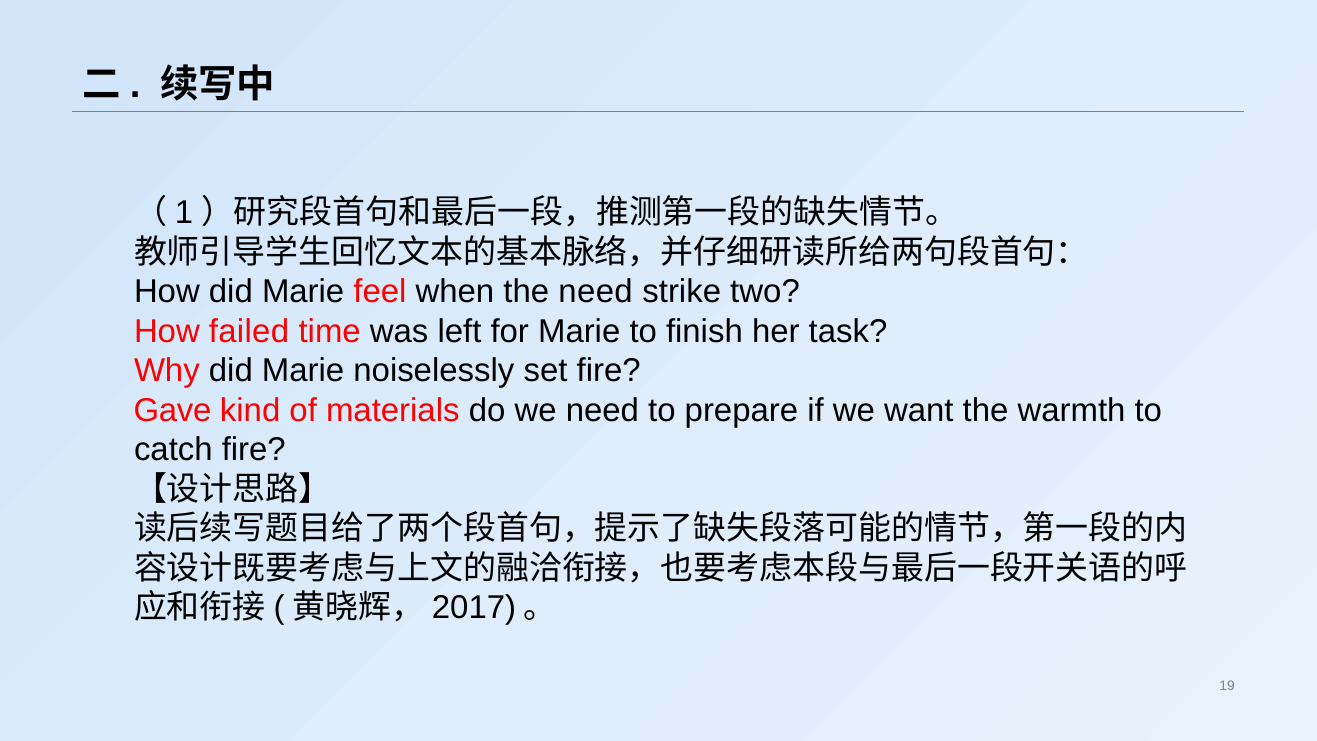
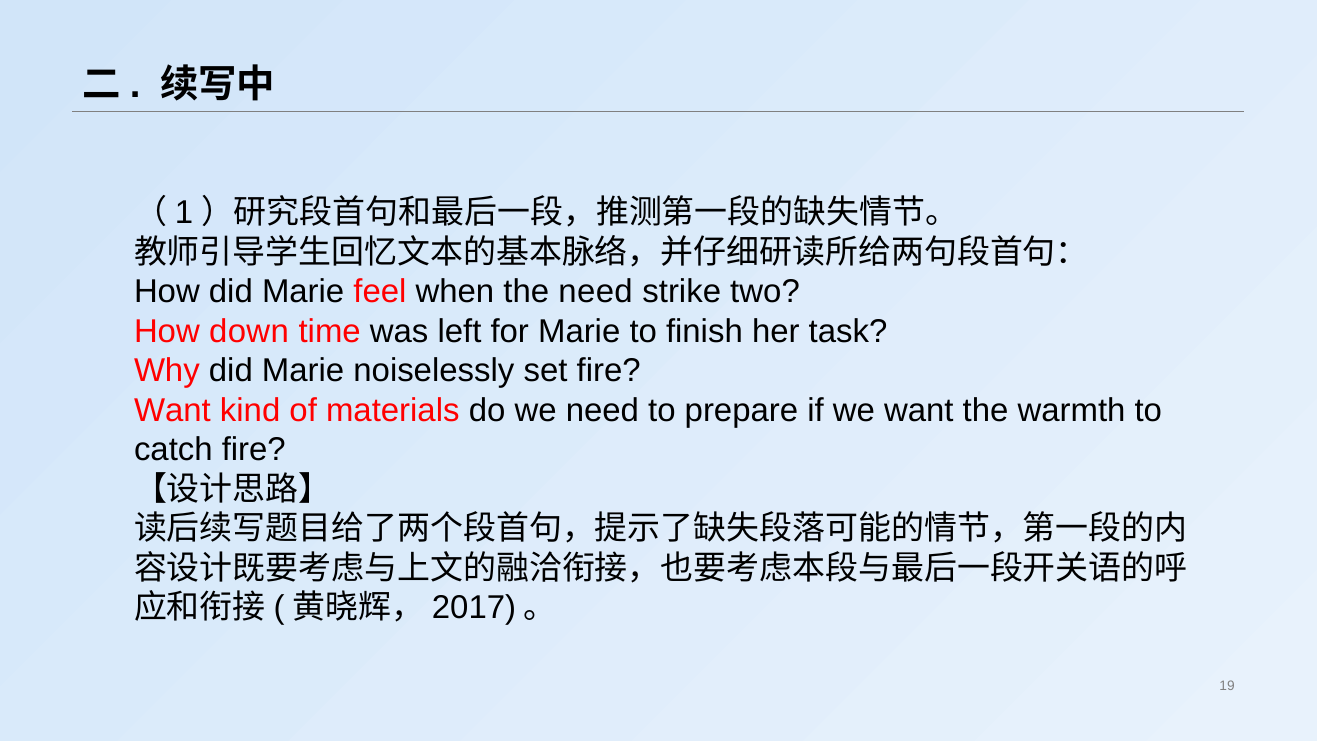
failed: failed -> down
Gave at (173, 410): Gave -> Want
